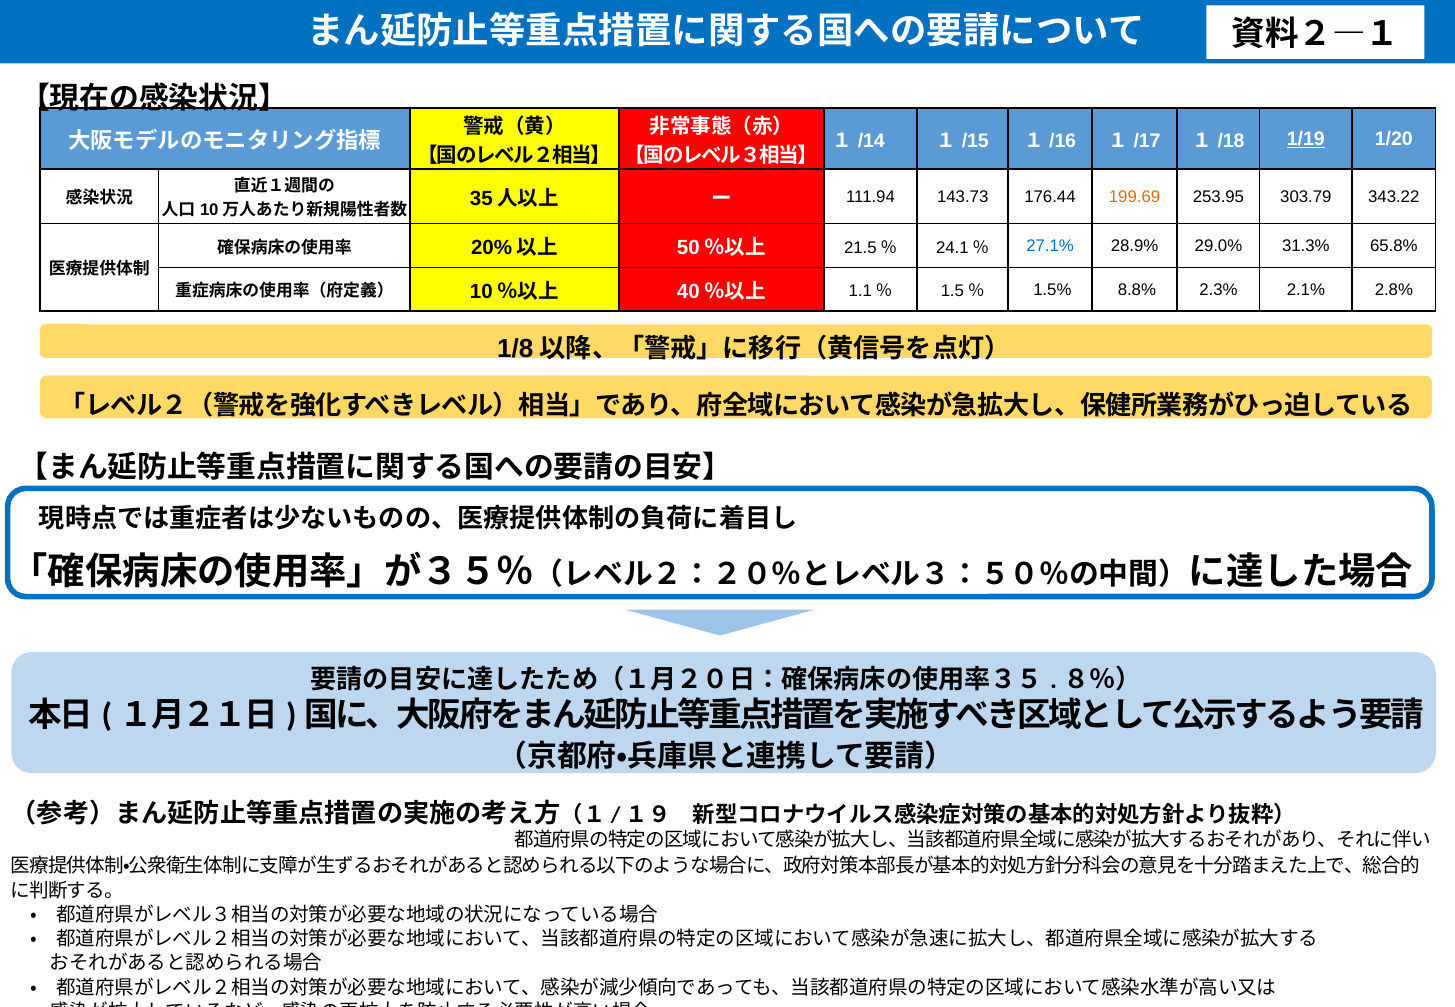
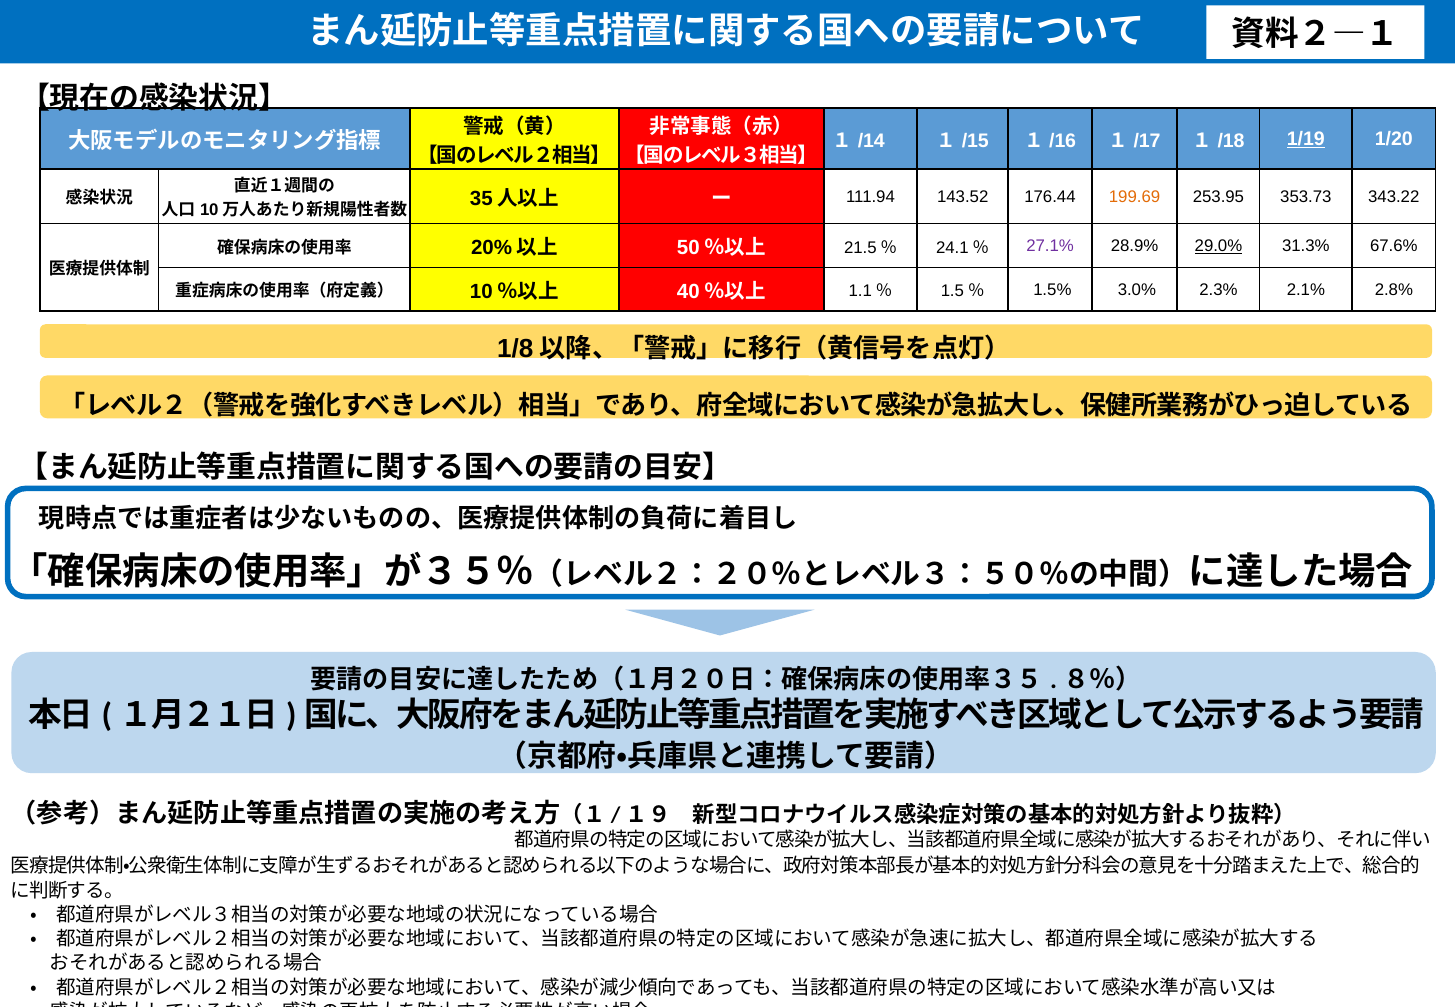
143.73: 143.73 -> 143.52
303.79: 303.79 -> 353.73
27.1% colour: blue -> purple
29.0% underline: none -> present
65.8%: 65.8% -> 67.6%
8.8%: 8.8% -> 3.0%
